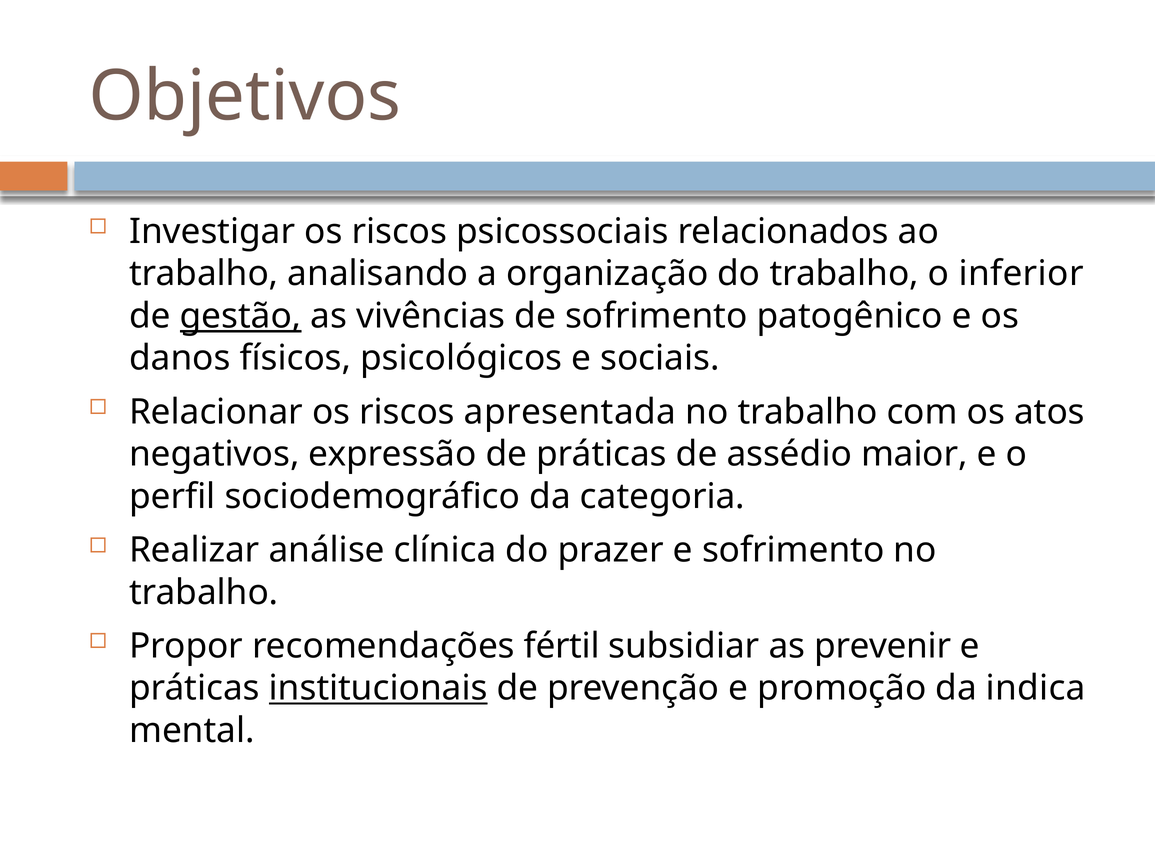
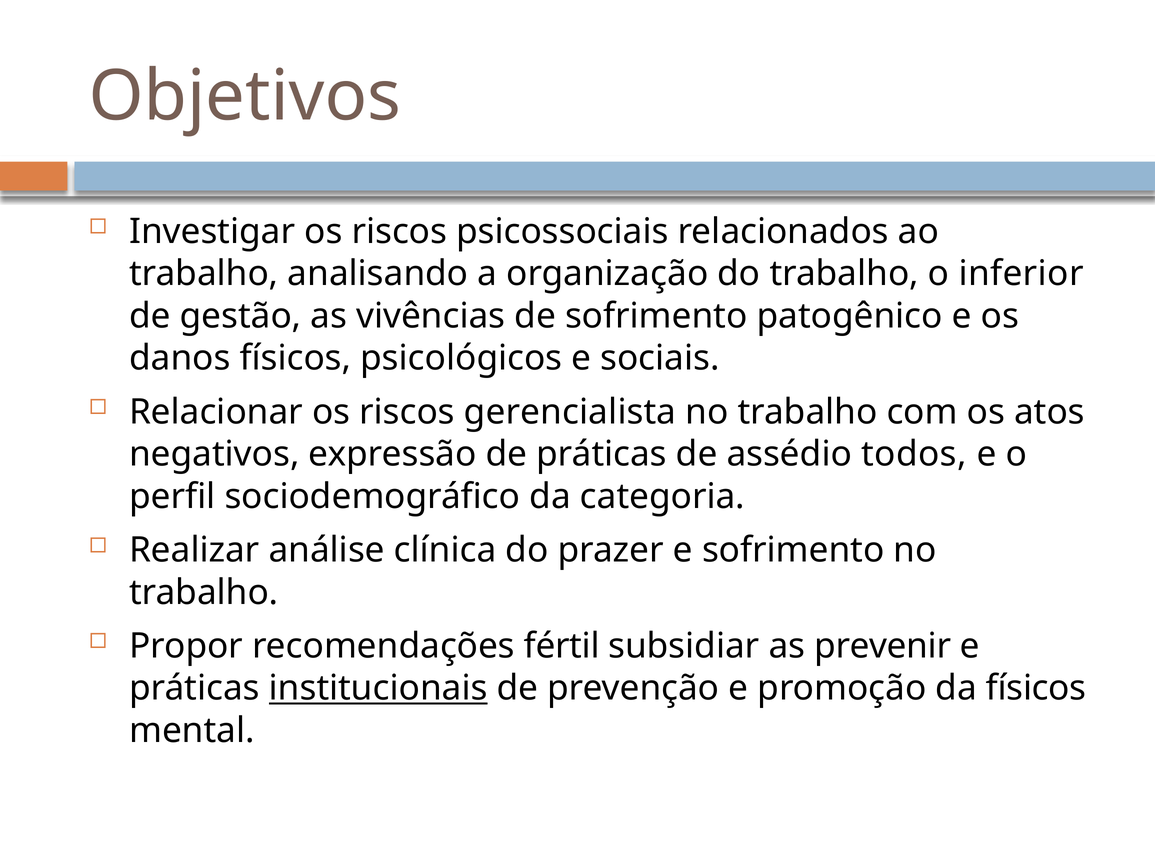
gestão underline: present -> none
apresentada: apresentada -> gerencialista
maior: maior -> todos
da indica: indica -> físicos
